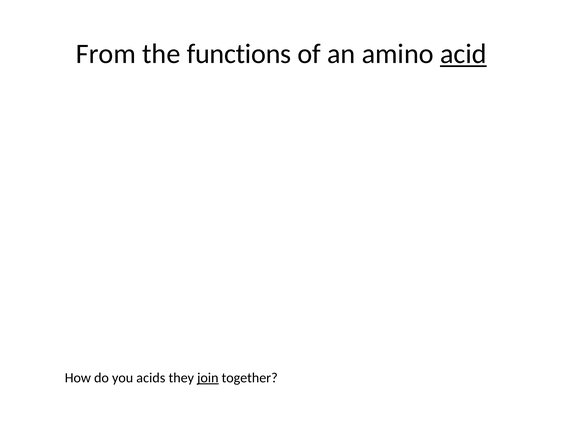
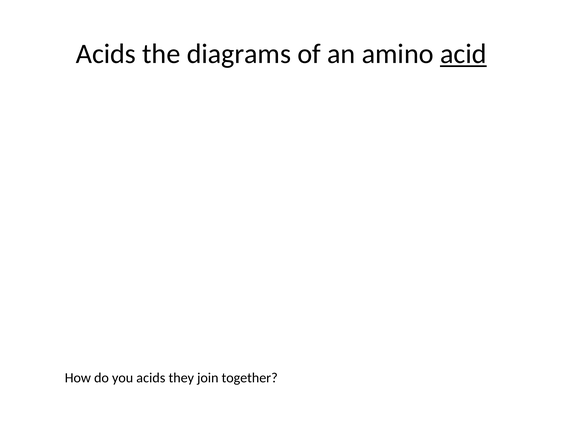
From at (106, 54): From -> Acids
functions: functions -> diagrams
join underline: present -> none
